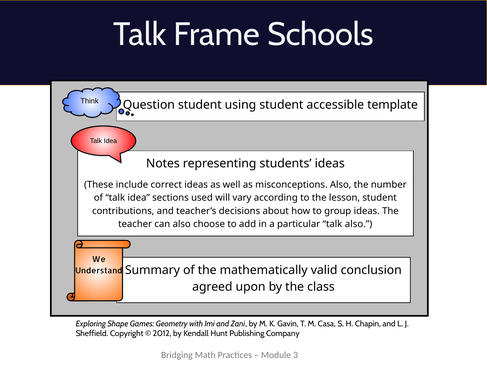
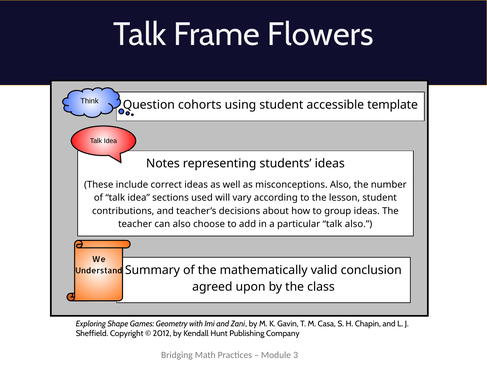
Schools: Schools -> Flowers
student at (200, 105): student -> cohorts
